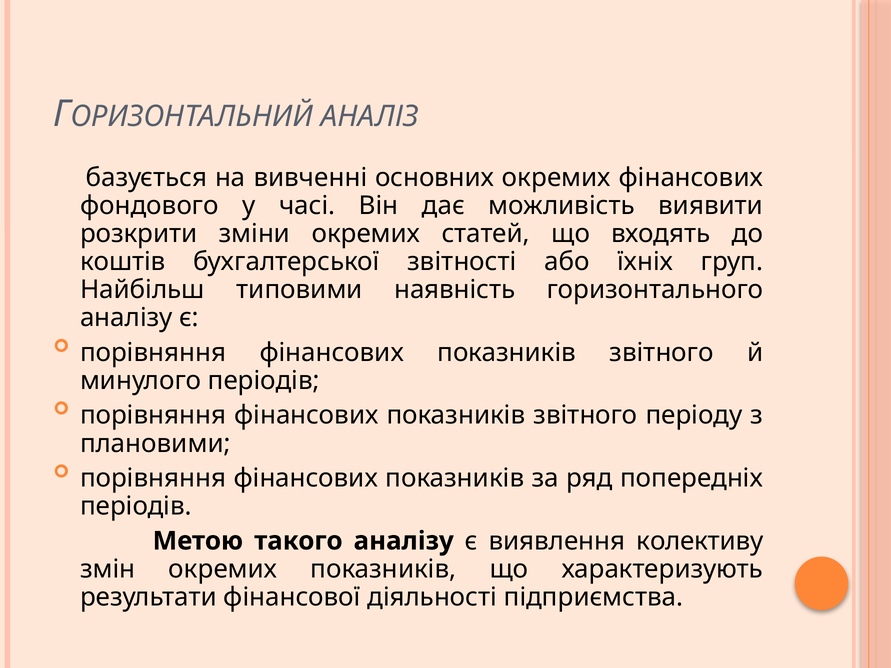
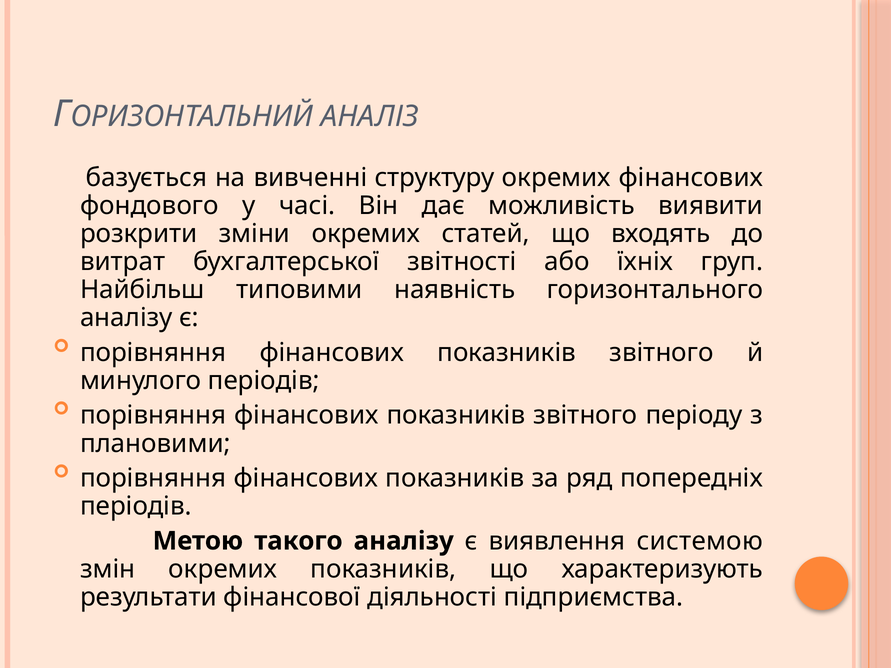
основних: основних -> структуру
коштів: коштів -> витрат
колективу: колективу -> системою
